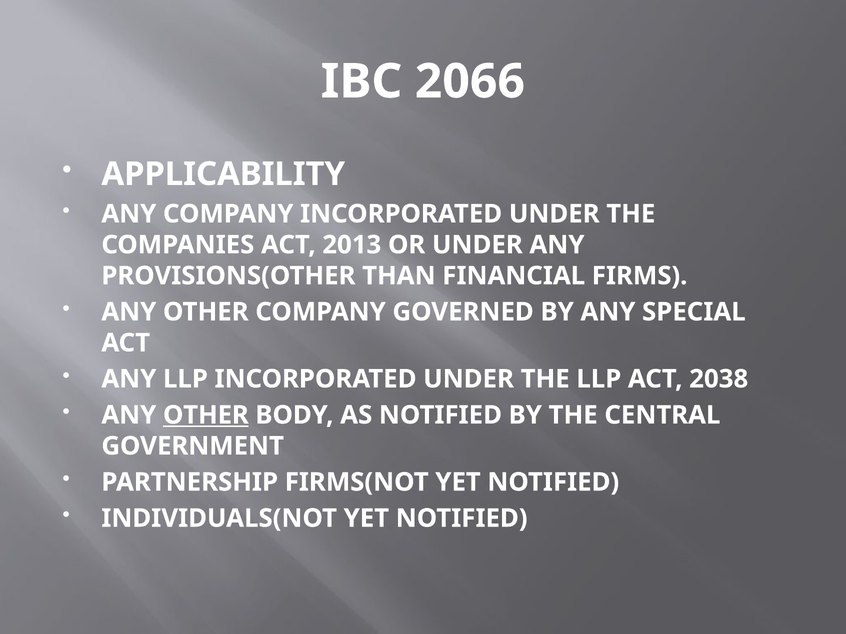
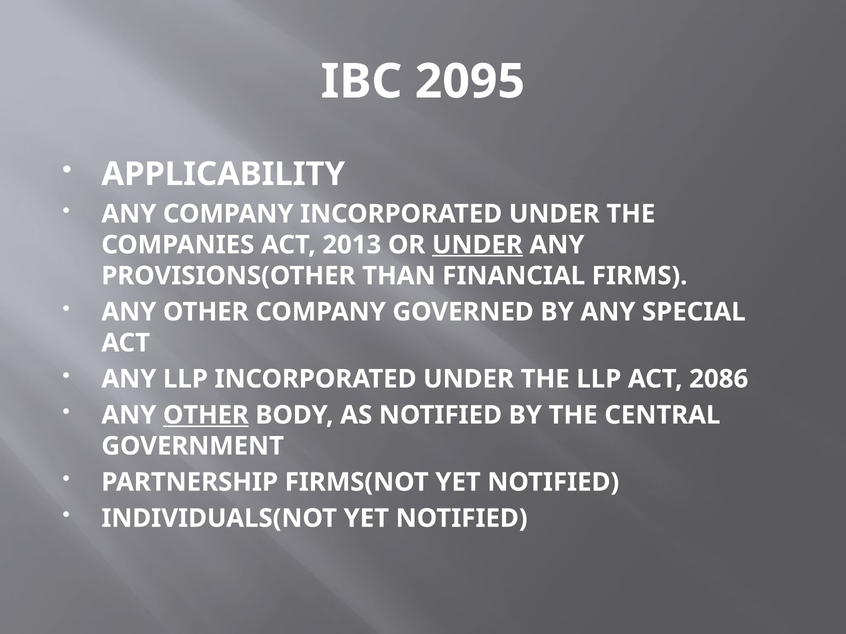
2066: 2066 -> 2095
UNDER at (477, 245) underline: none -> present
2038: 2038 -> 2086
